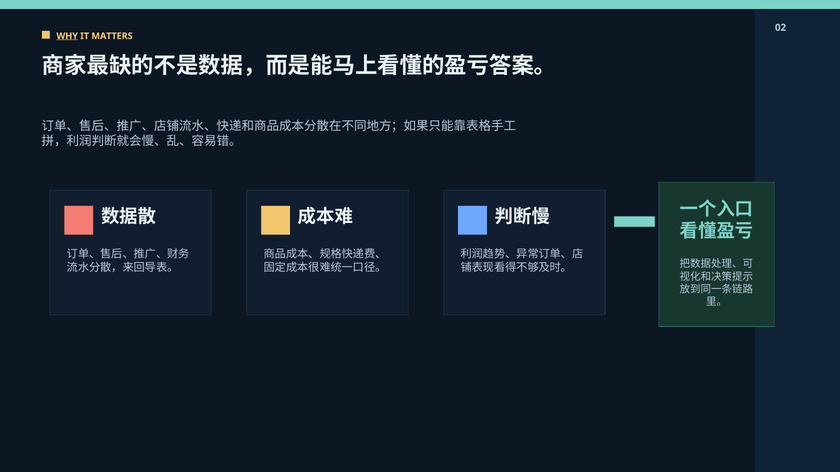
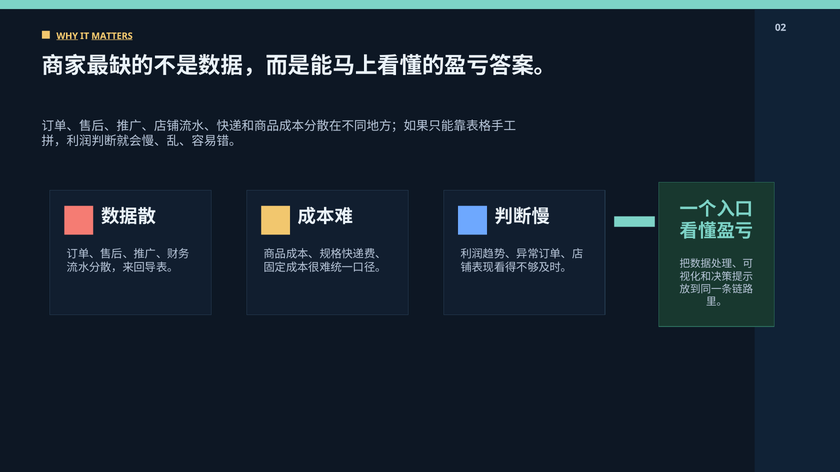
MATTERS underline: none -> present
